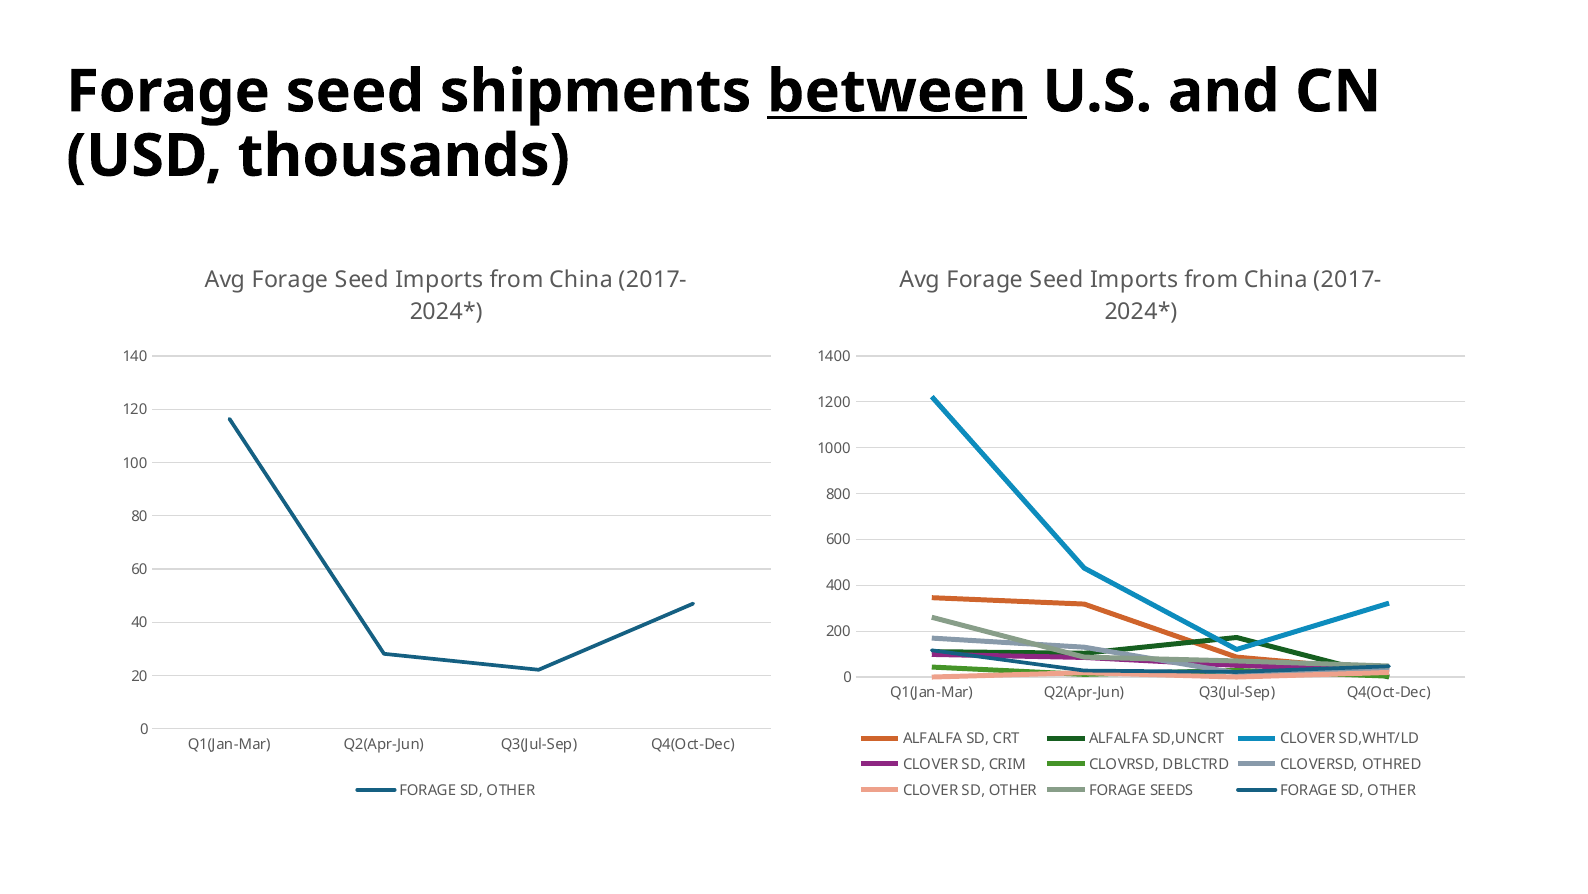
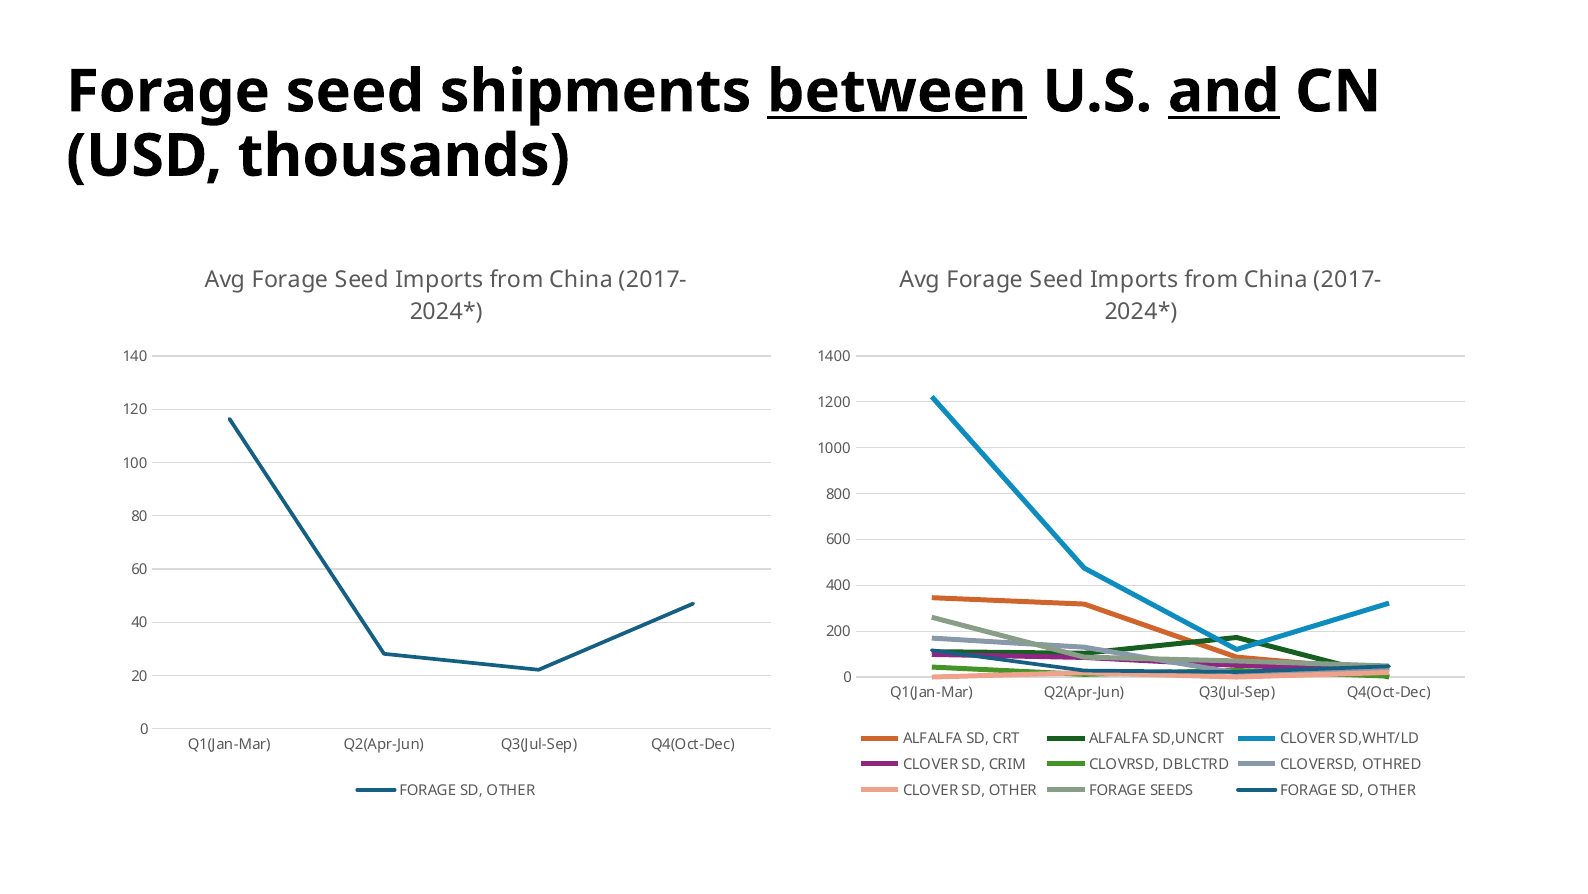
and underline: none -> present
